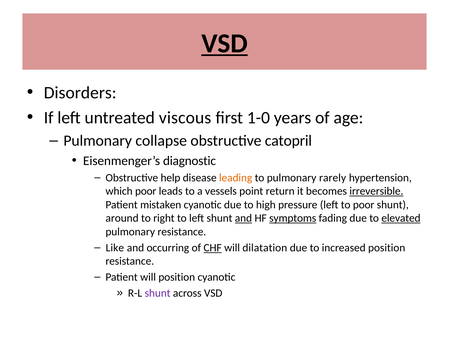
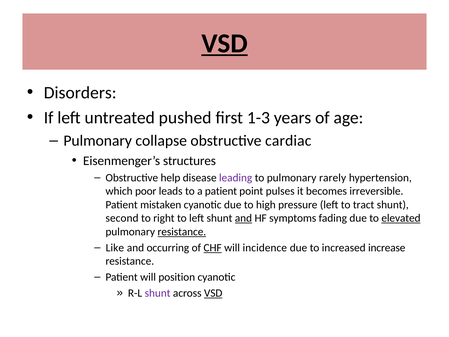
viscous: viscous -> pushed
1-0: 1-0 -> 1-3
catopril: catopril -> cardiac
diagnostic: diagnostic -> structures
leading colour: orange -> purple
a vessels: vessels -> patient
return: return -> pulses
irreversible underline: present -> none
to poor: poor -> tract
around: around -> second
symptoms underline: present -> none
resistance at (182, 232) underline: none -> present
dilatation: dilatation -> incidence
increased position: position -> increase
VSD at (213, 293) underline: none -> present
